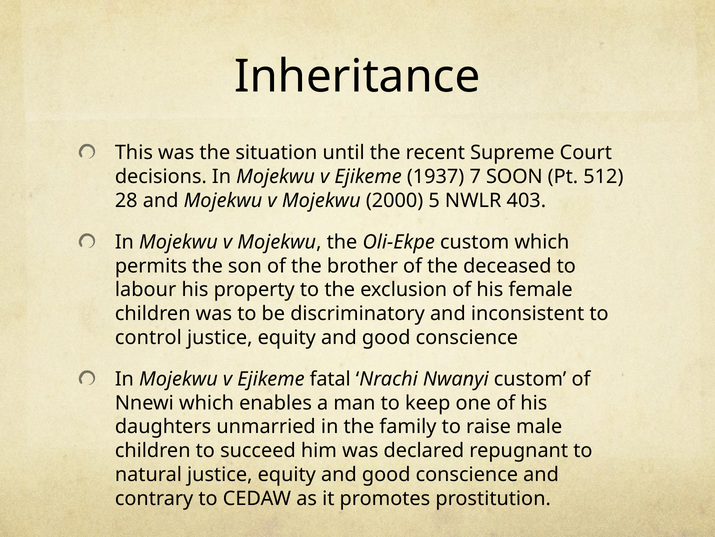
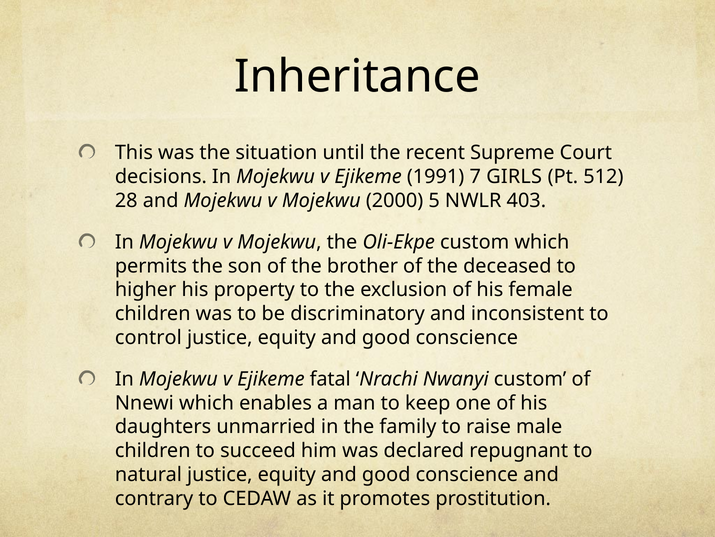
1937: 1937 -> 1991
SOON: SOON -> GIRLS
labour: labour -> higher
